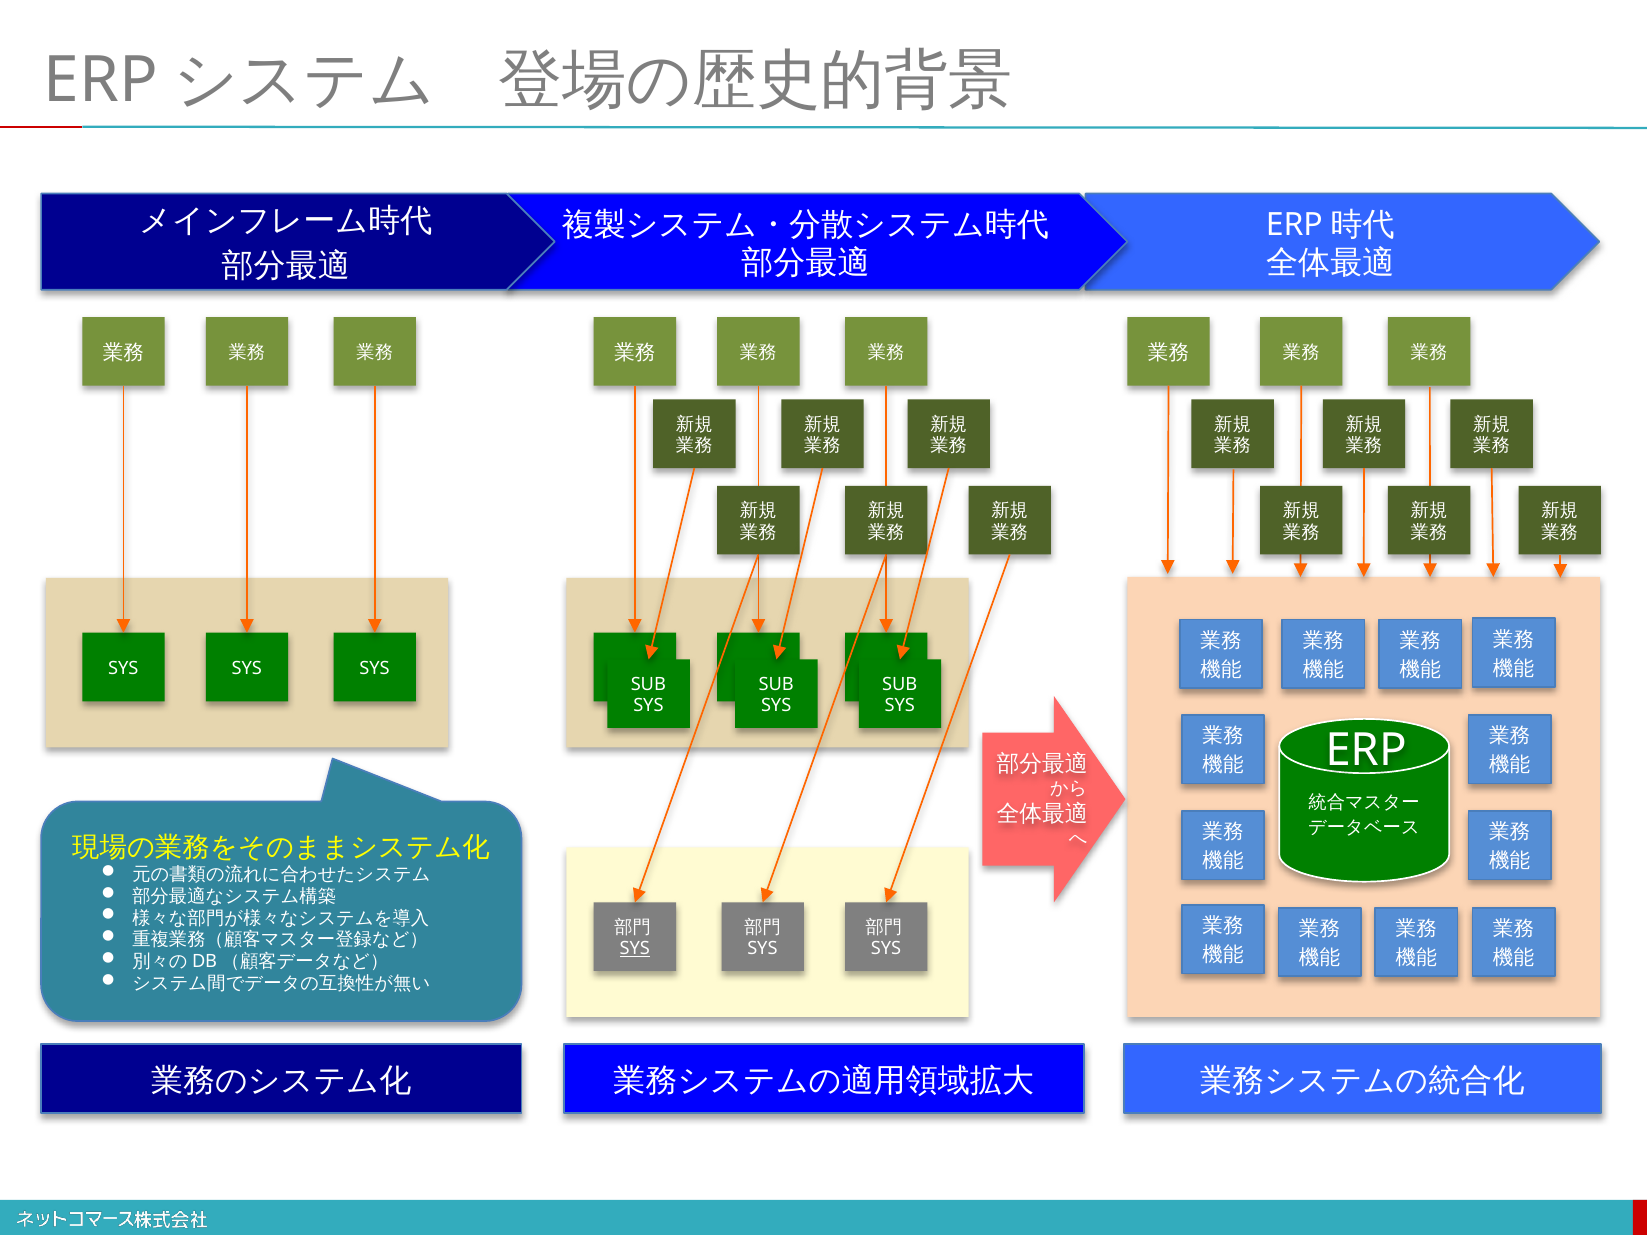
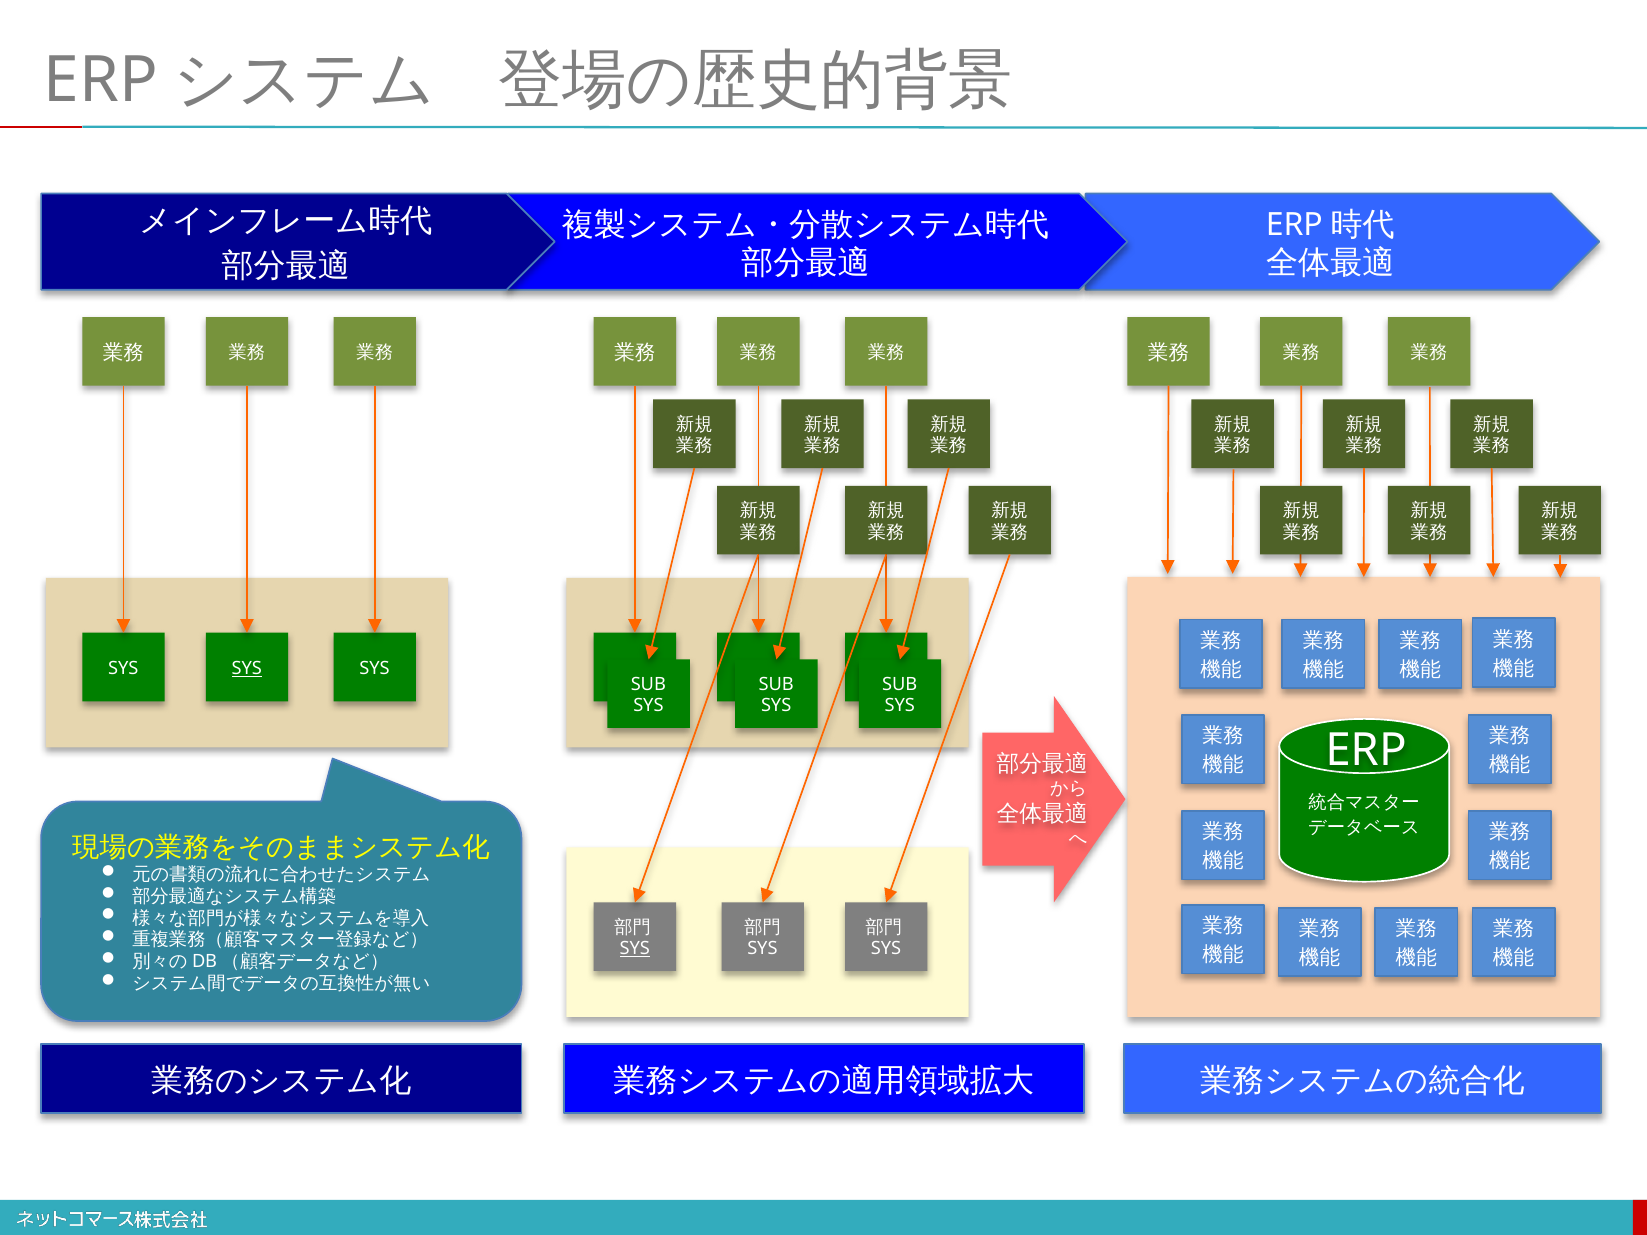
SYS at (247, 668) underline: none -> present
